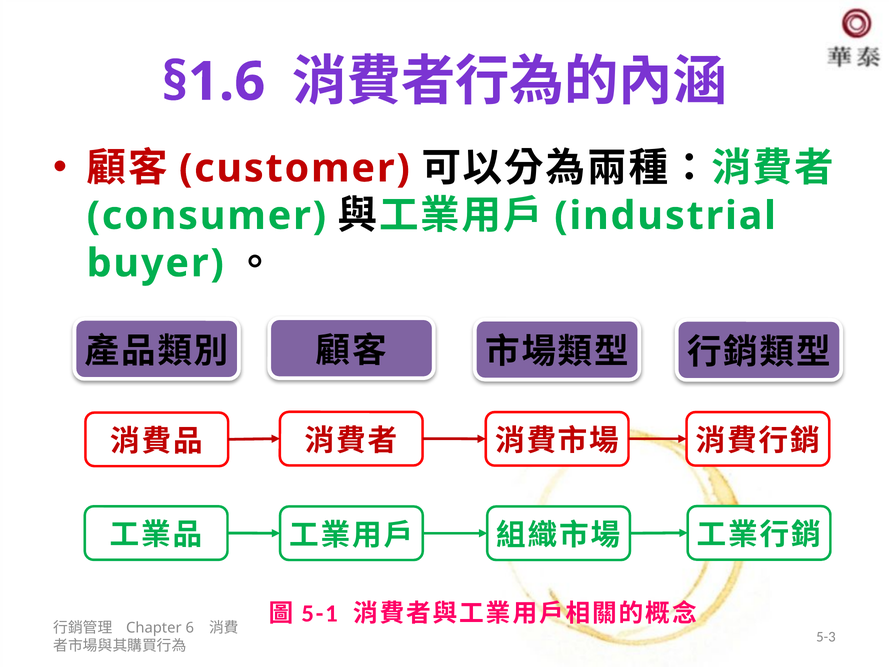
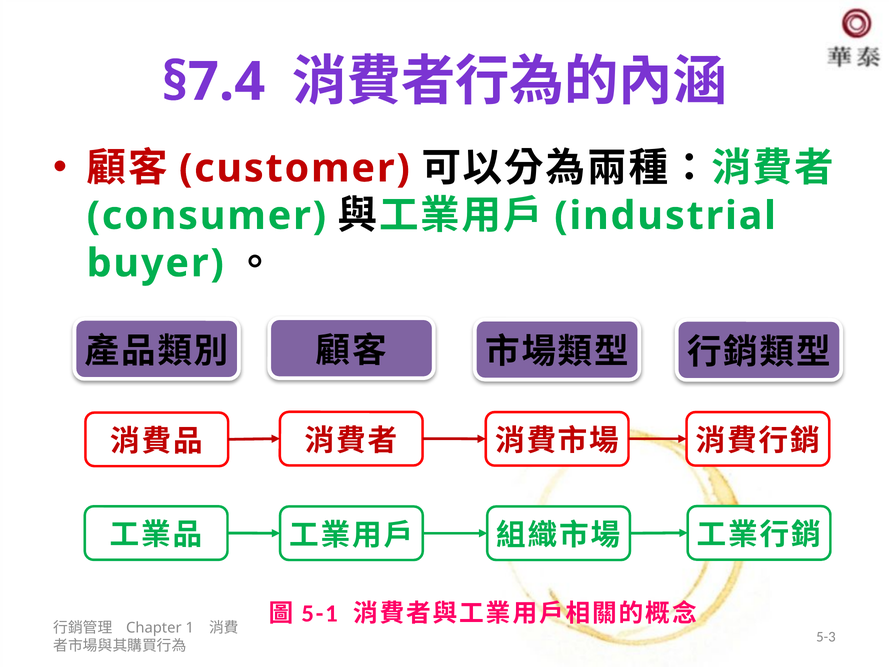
§1.6: §1.6 -> §7.4
6: 6 -> 1
